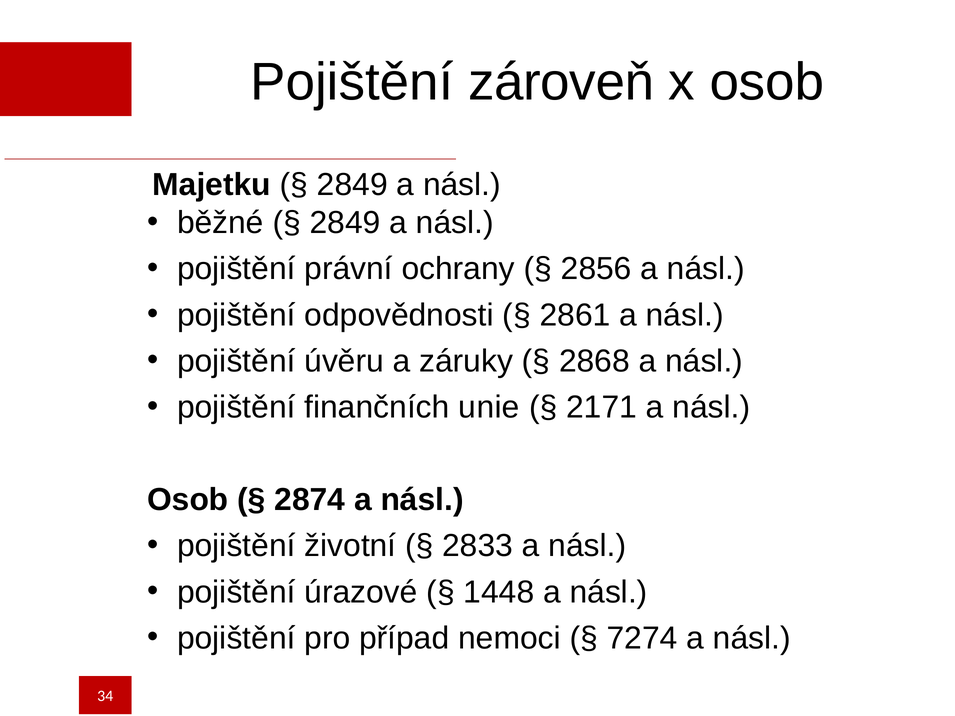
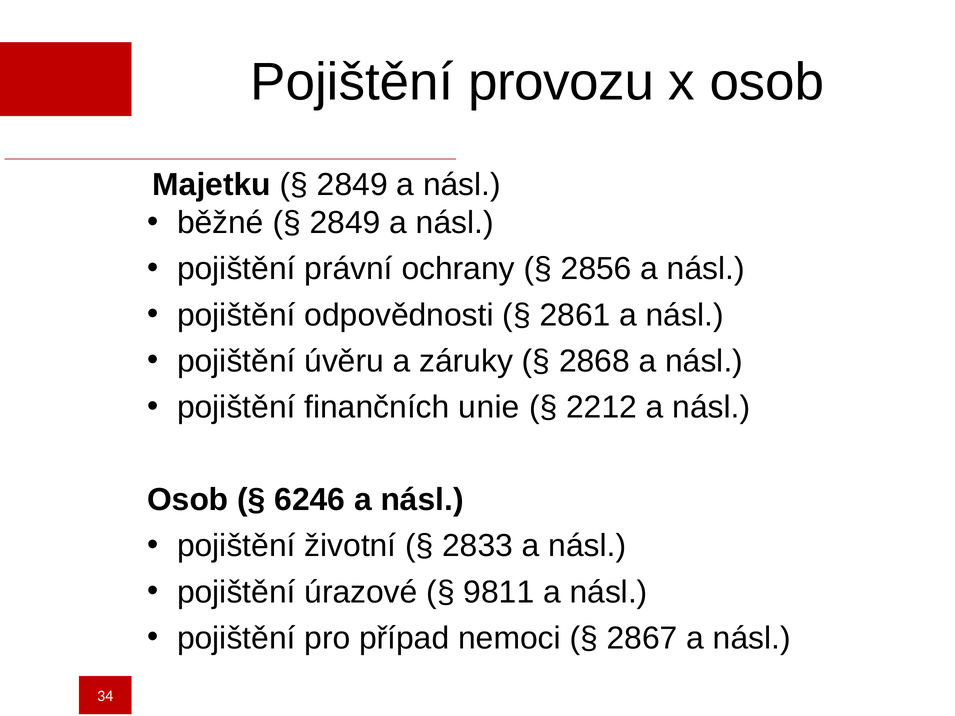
zároveň: zároveň -> provozu
2171: 2171 -> 2212
2874: 2874 -> 6246
1448: 1448 -> 9811
7274: 7274 -> 2867
